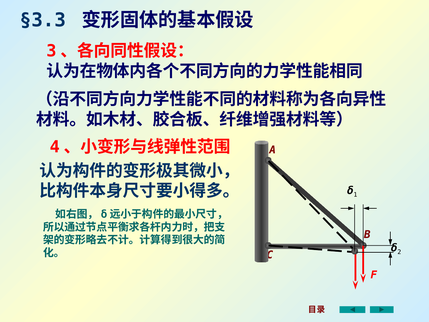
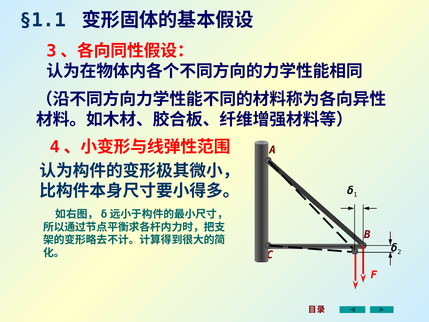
§3.3: §3.3 -> §1.1
